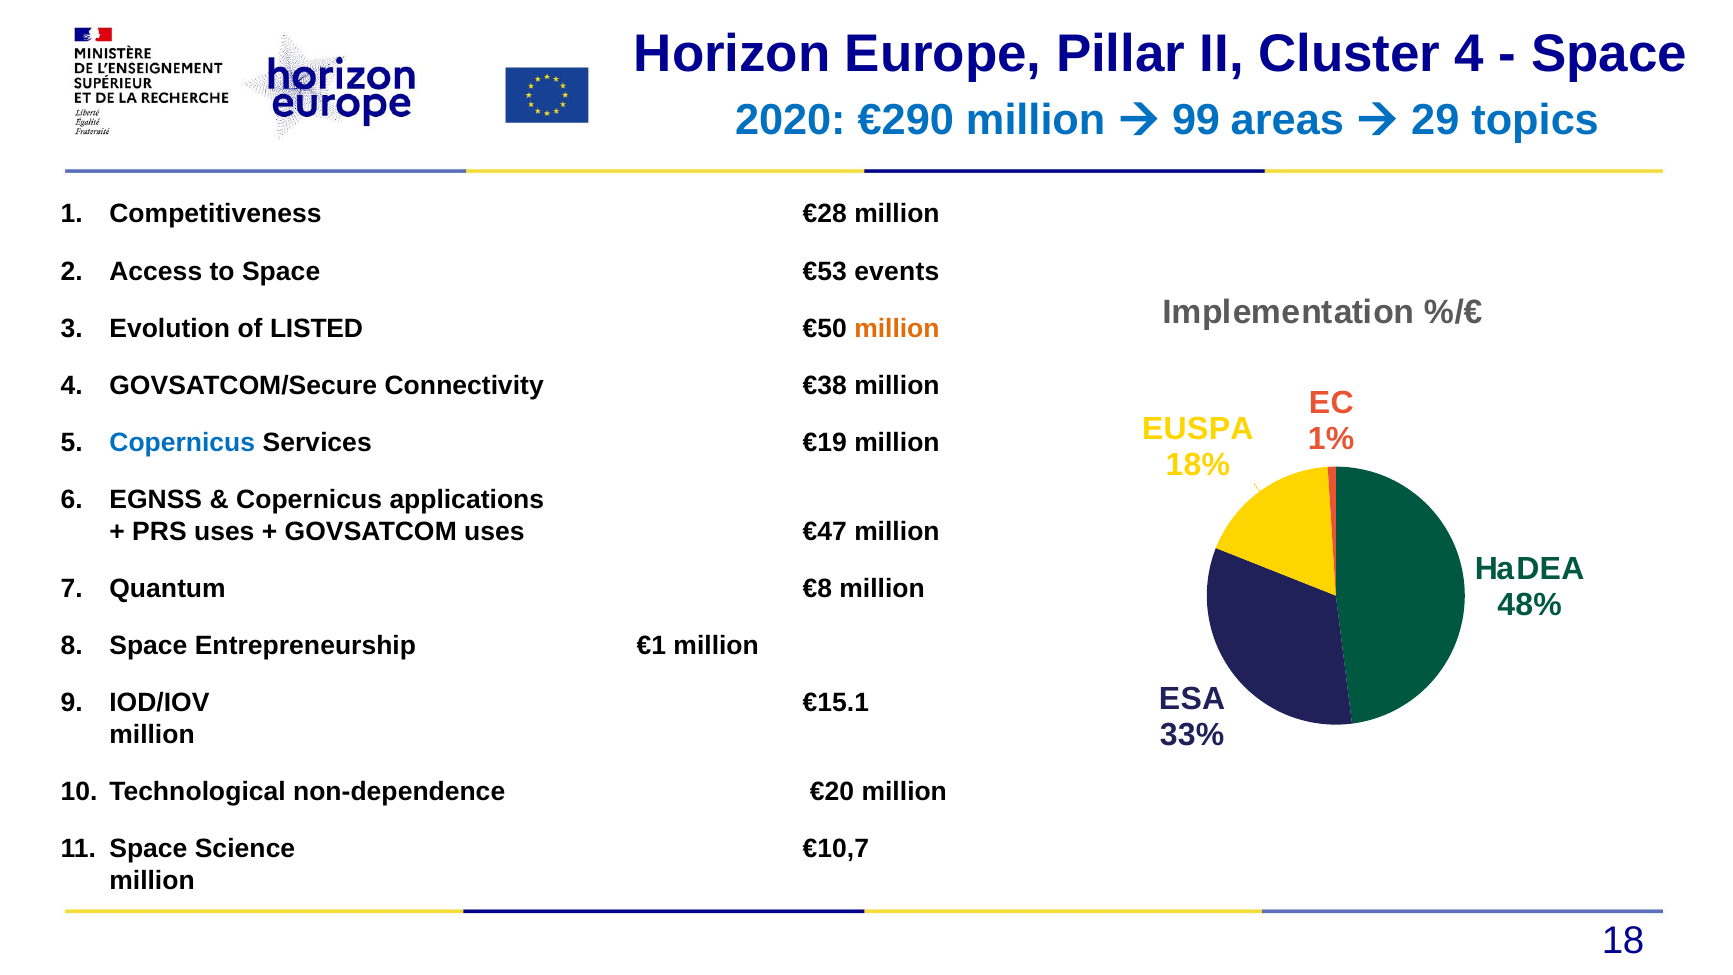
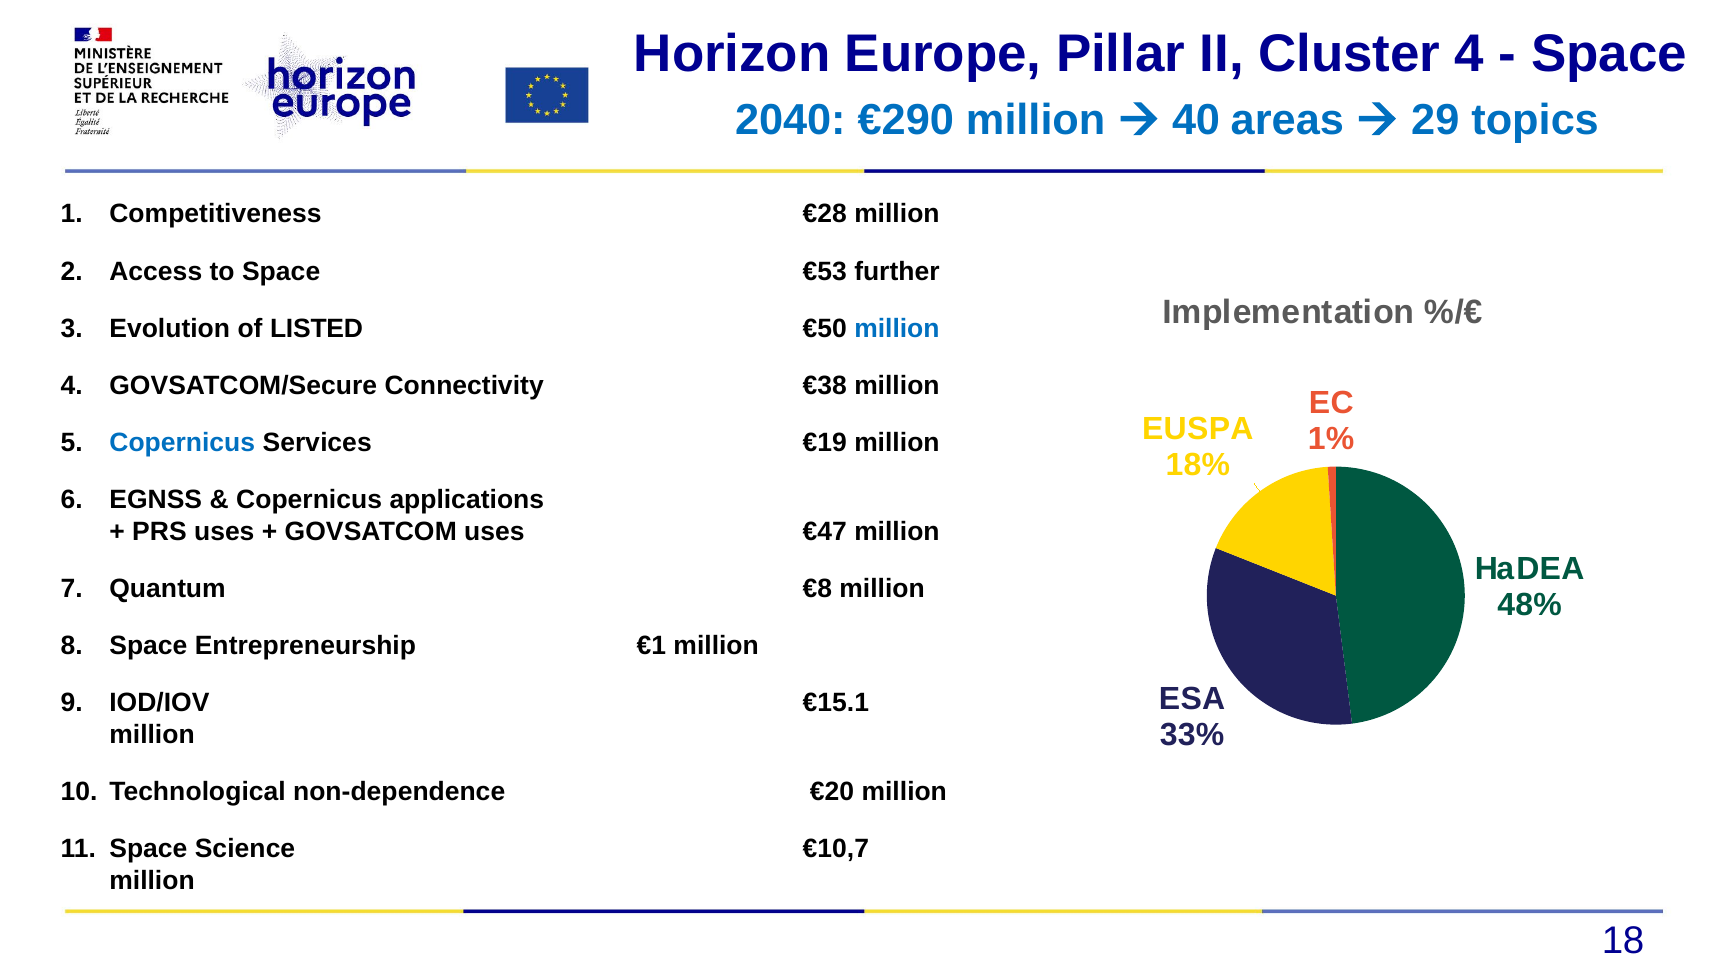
2020: 2020 -> 2040
99: 99 -> 40
events: events -> further
million at (897, 328) colour: orange -> blue
